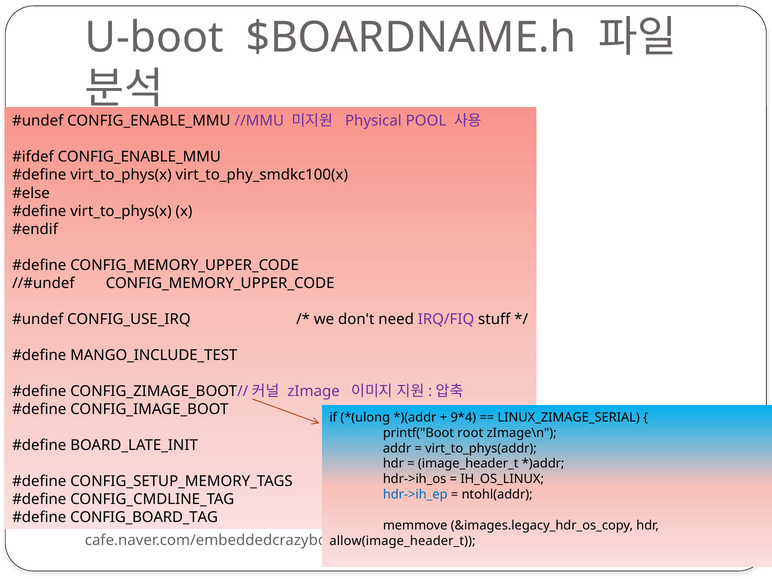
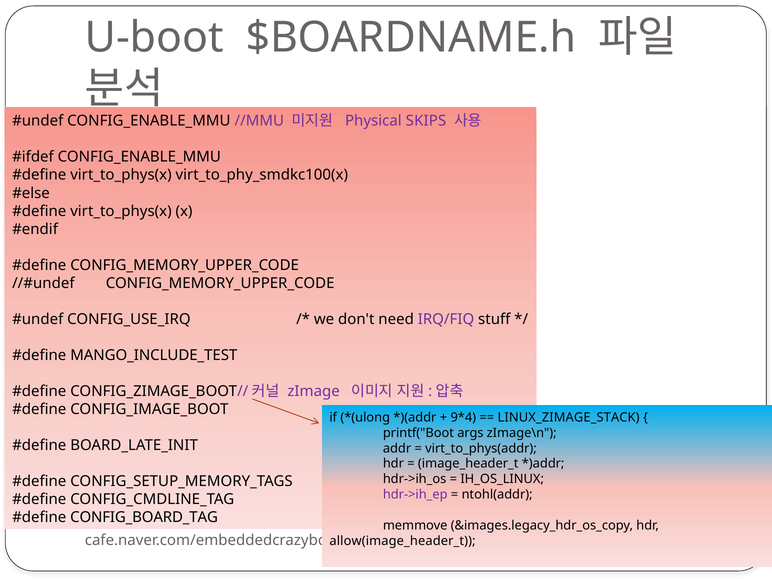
POOL: POOL -> SKIPS
LINUX_ZIMAGE_SERIAL: LINUX_ZIMAGE_SERIAL -> LINUX_ZIMAGE_STACK
root: root -> args
hdr->ih_ep colour: blue -> purple
